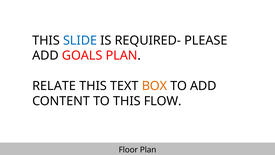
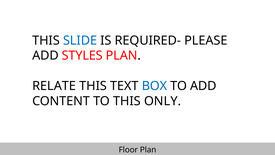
GOALS: GOALS -> STYLES
BOX colour: orange -> blue
FLOW: FLOW -> ONLY
